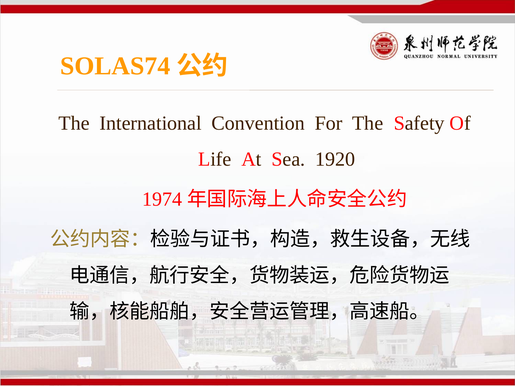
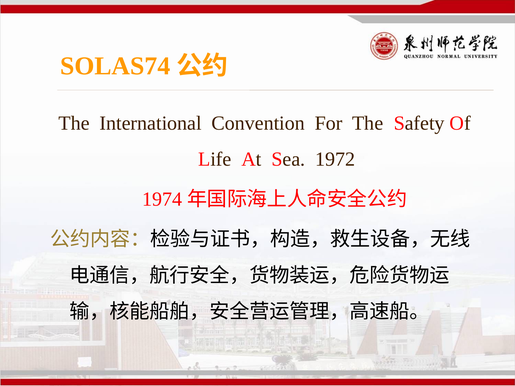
1920: 1920 -> 1972
